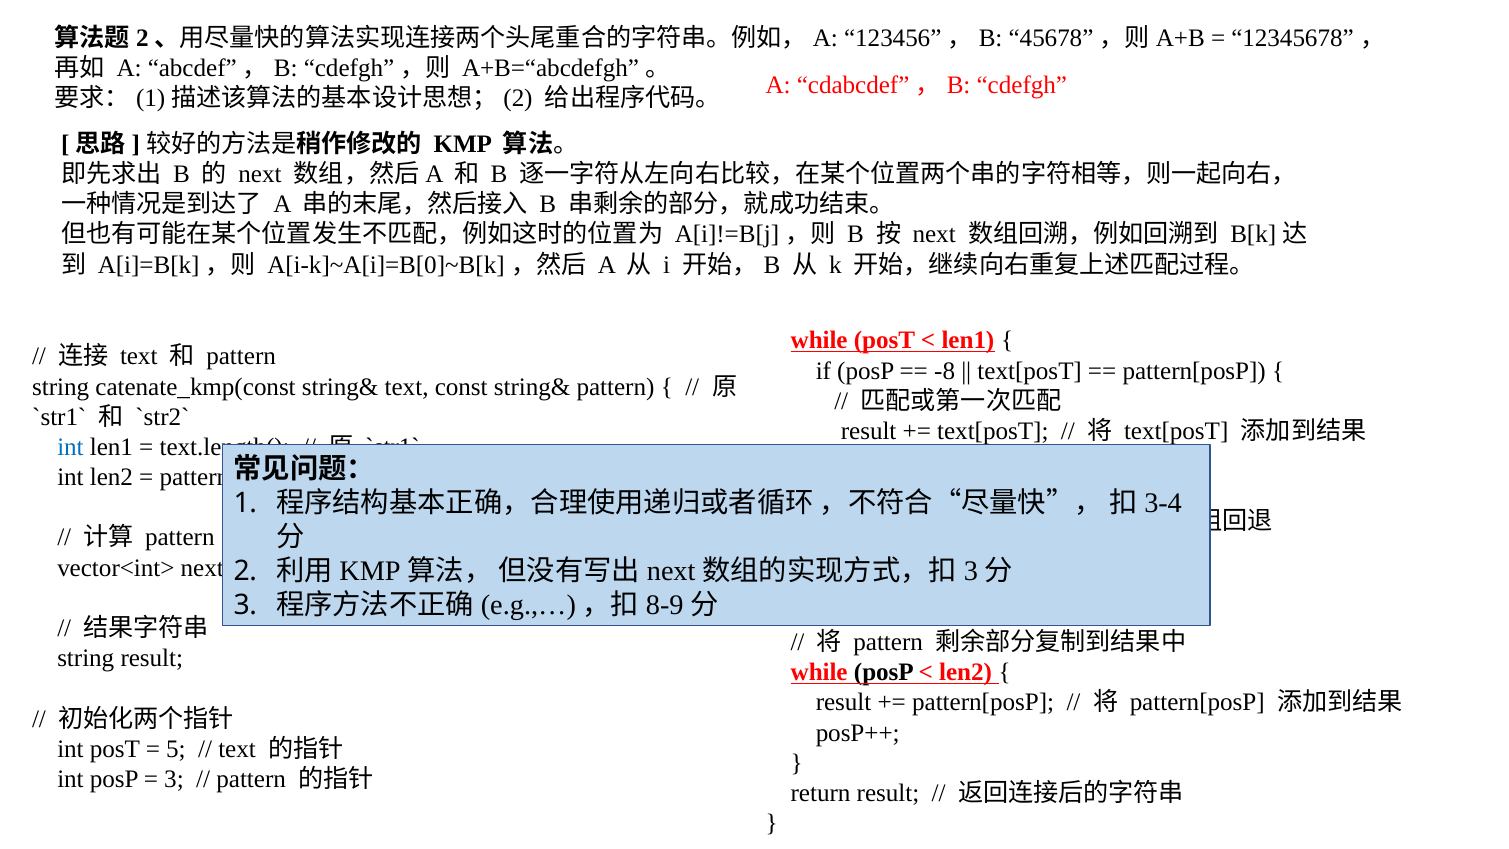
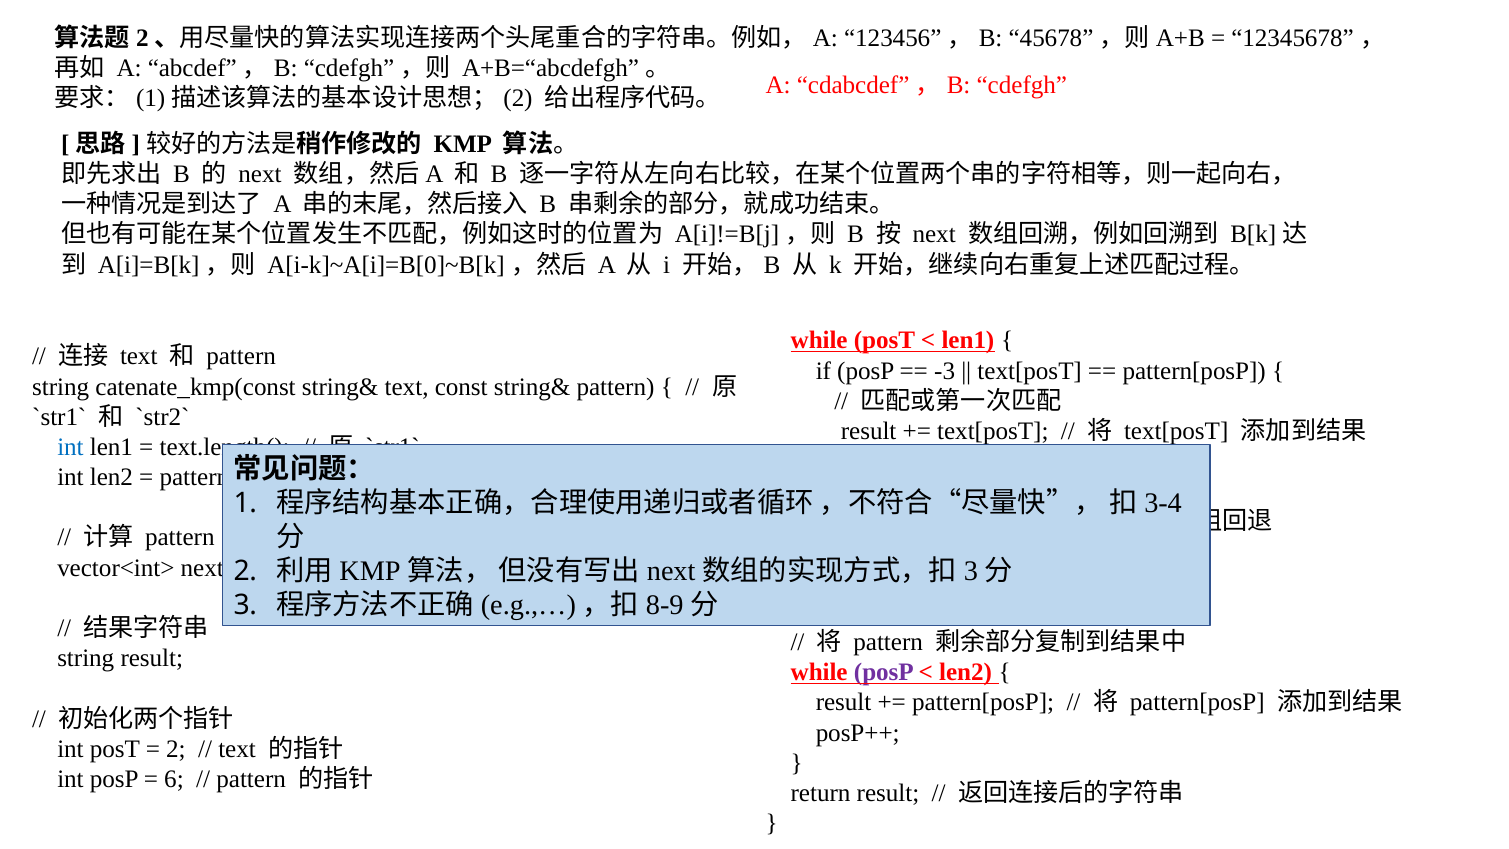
-8: -8 -> -3
posP at (884, 672) colour: black -> purple
5 at (176, 749): 5 -> 2
3 at (174, 779): 3 -> 6
